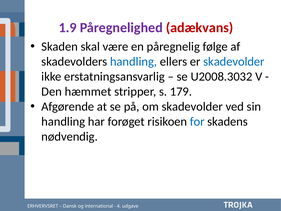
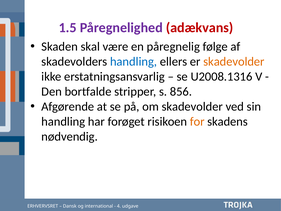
1.9: 1.9 -> 1.5
skadevolder at (234, 62) colour: blue -> orange
U2008.3032: U2008.3032 -> U2008.1316
hæmmet: hæmmet -> bortfalde
179: 179 -> 856
for colour: blue -> orange
